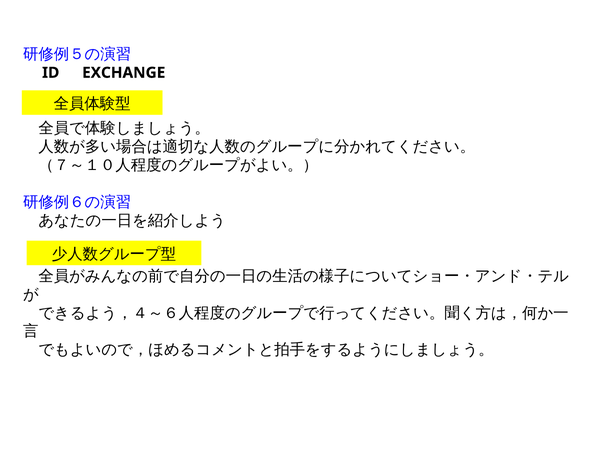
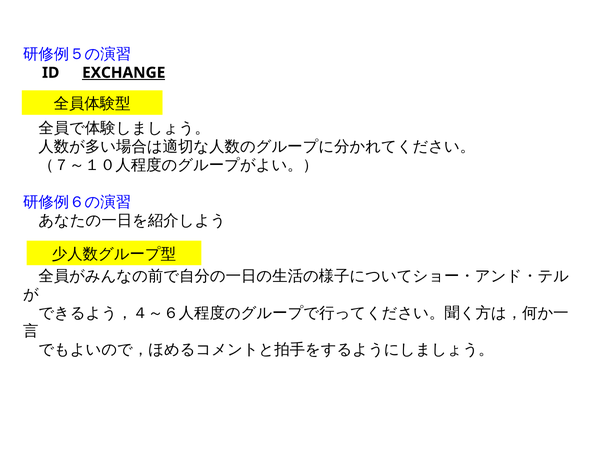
EXCHANGE underline: none -> present
